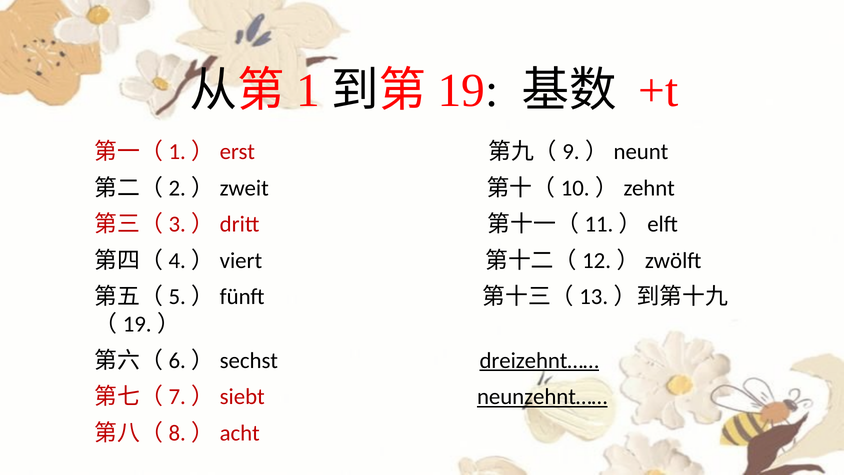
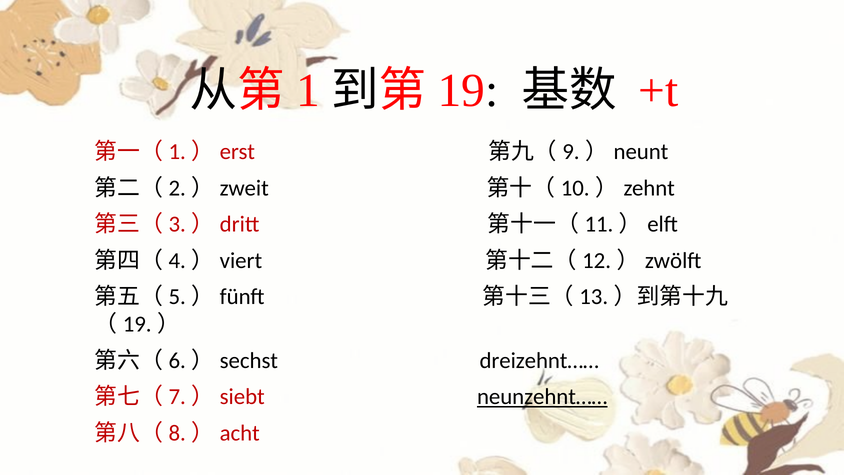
dreizehnt…… underline: present -> none
